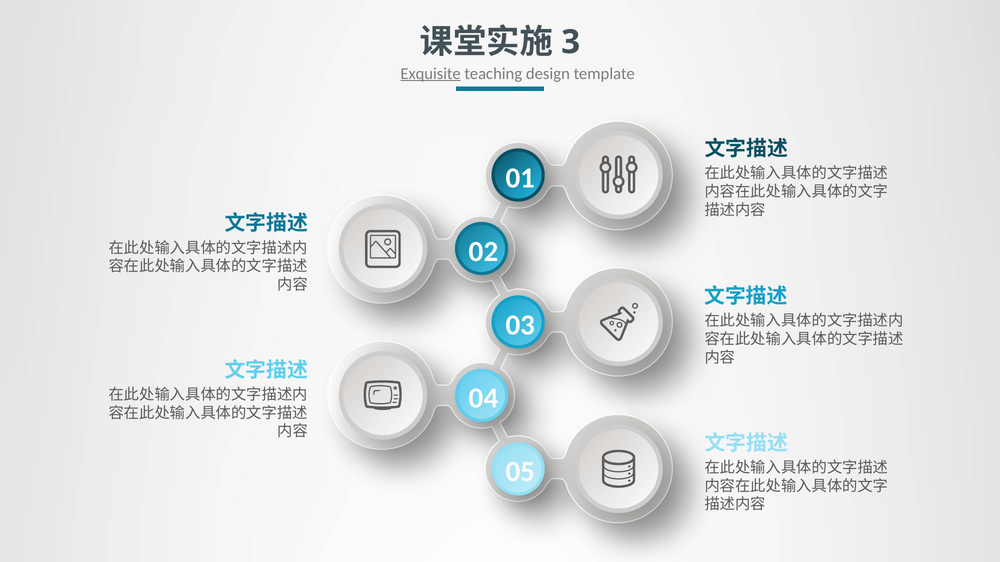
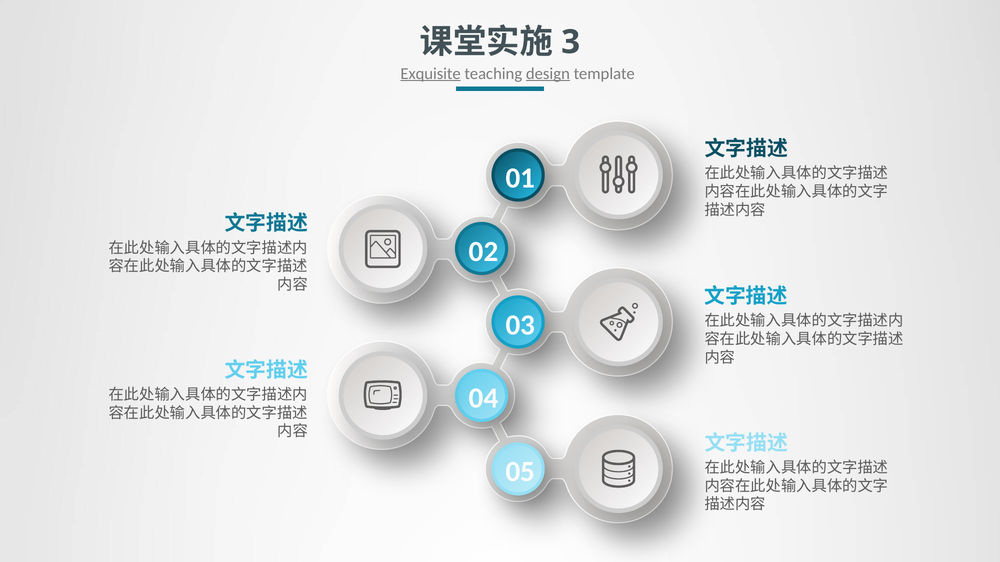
design underline: none -> present
